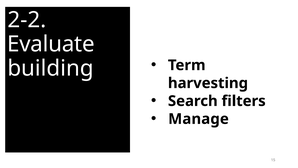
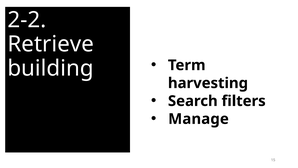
Evaluate: Evaluate -> Retrieve
